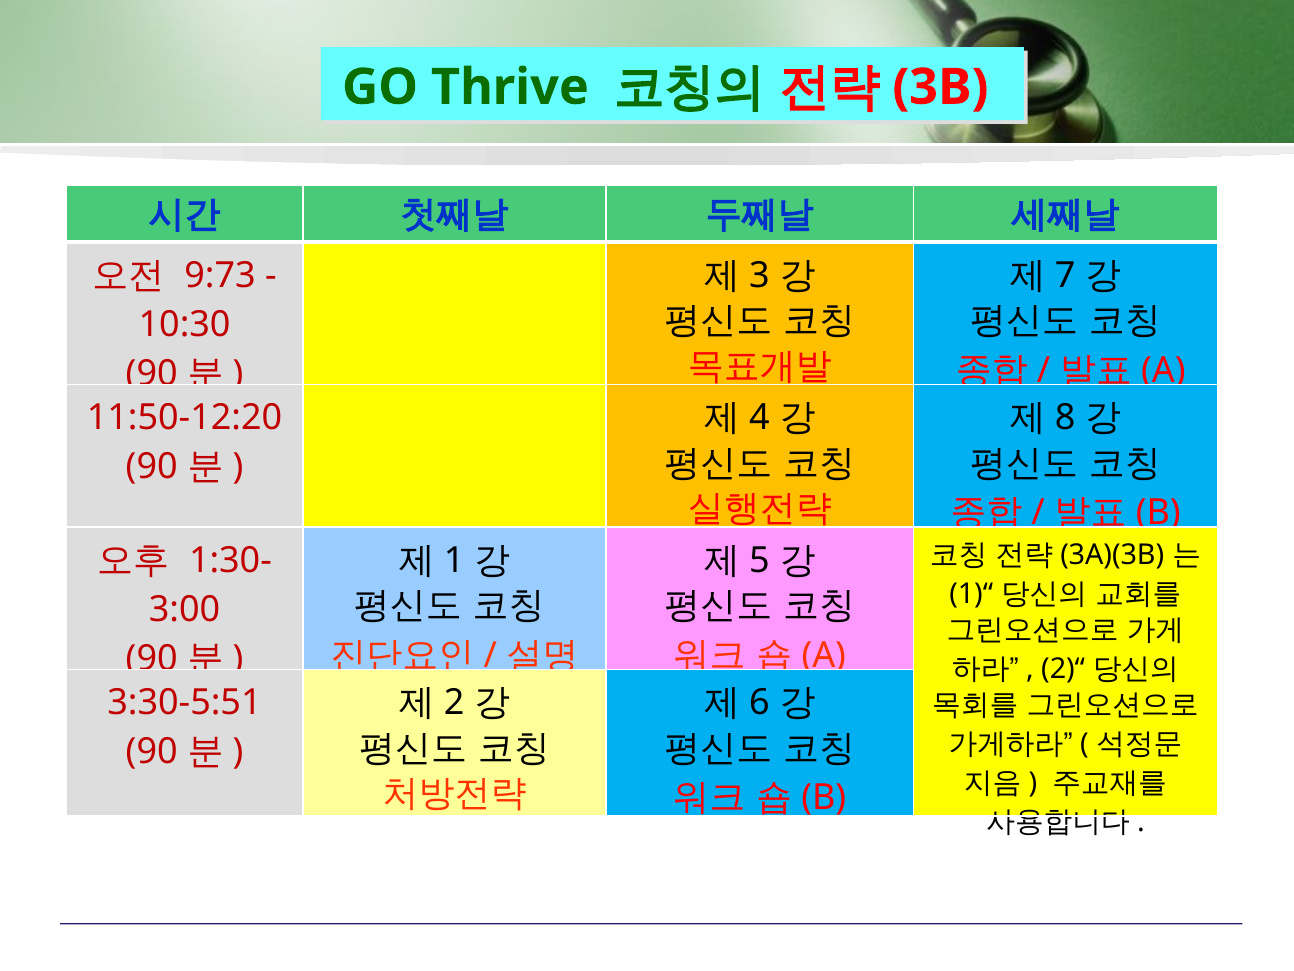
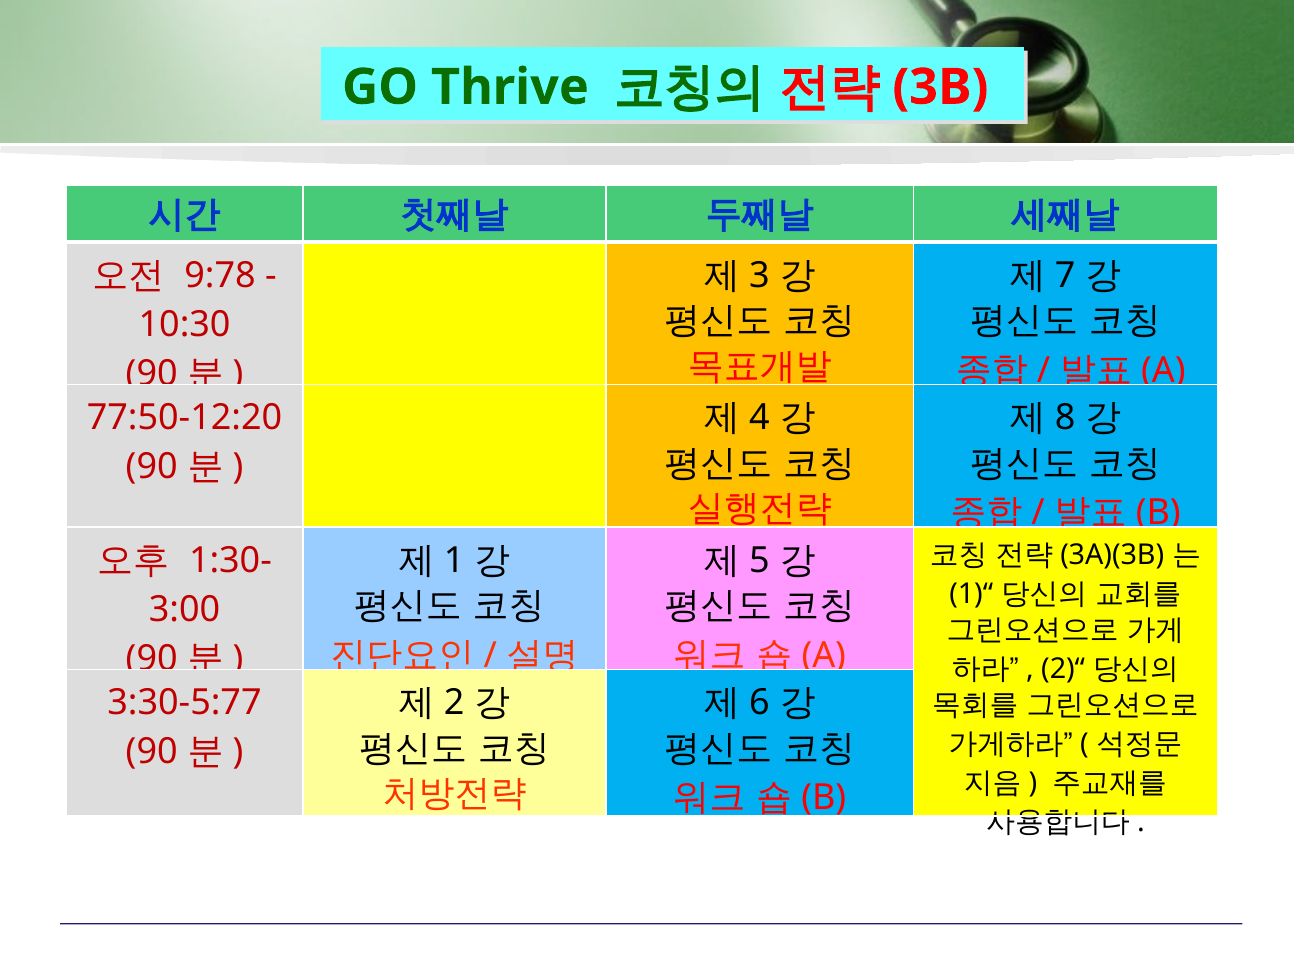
9:73: 9:73 -> 9:78
11:50-12:20: 11:50-12:20 -> 77:50-12:20
3:30-5:51: 3:30-5:51 -> 3:30-5:77
